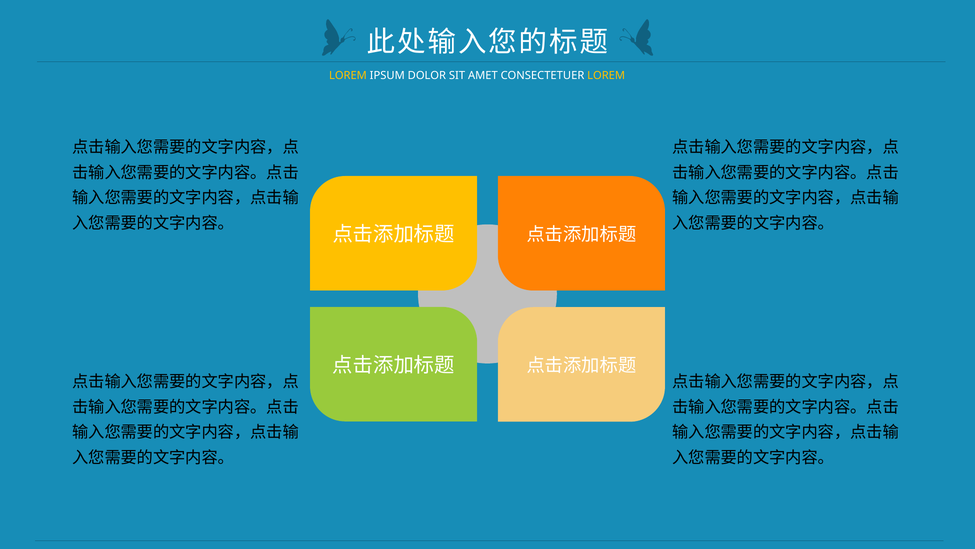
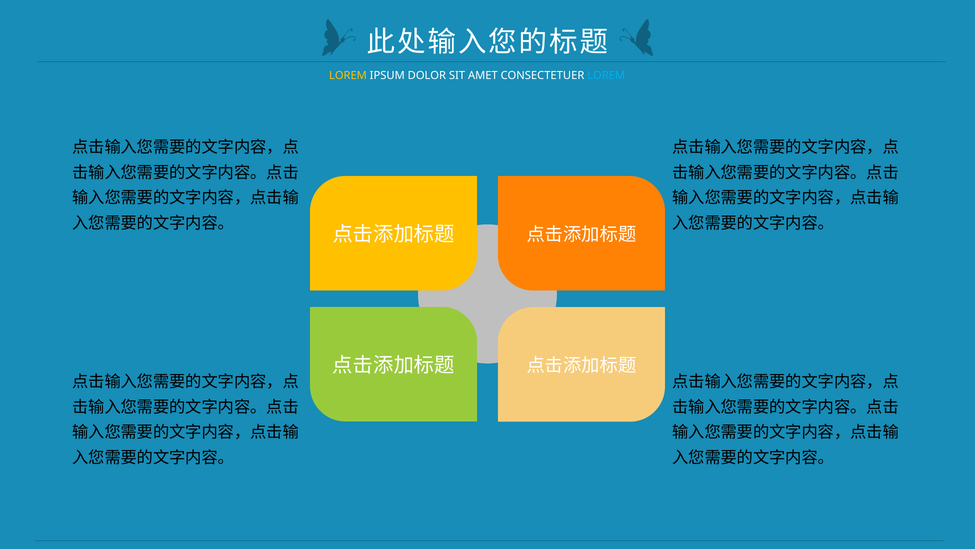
LOREM at (606, 76) colour: yellow -> light blue
